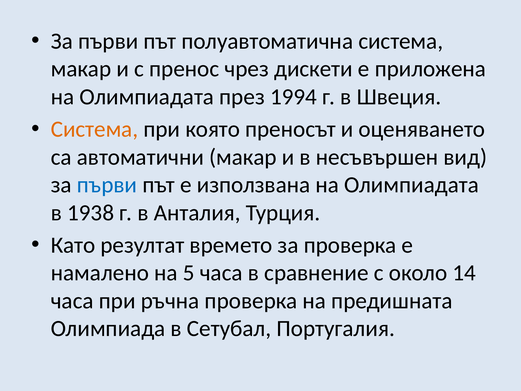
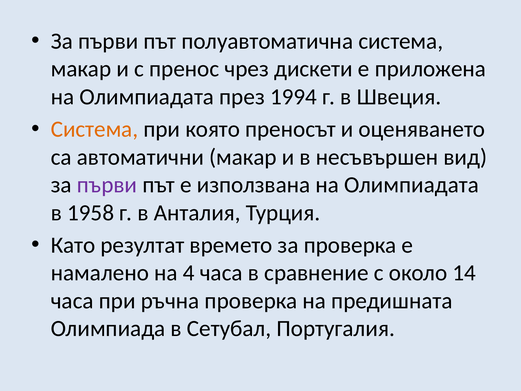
първи at (107, 185) colour: blue -> purple
1938: 1938 -> 1958
5: 5 -> 4
